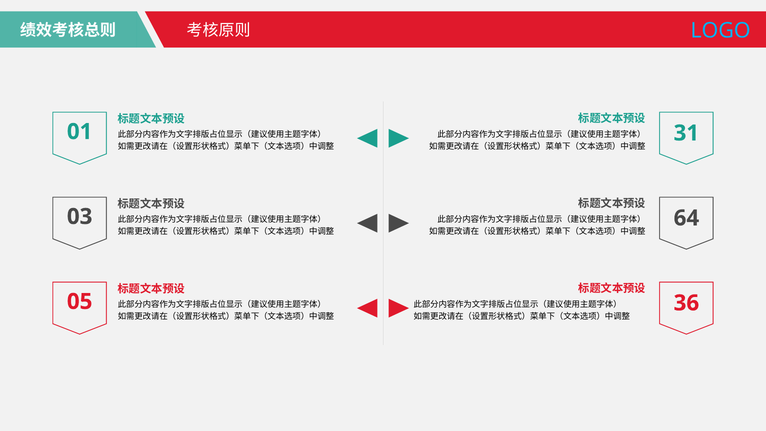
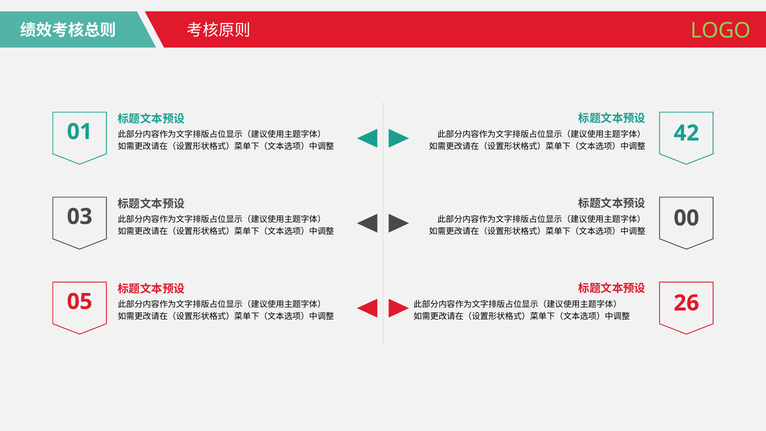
LOGO colour: light blue -> light green
31: 31 -> 42
64: 64 -> 00
36: 36 -> 26
